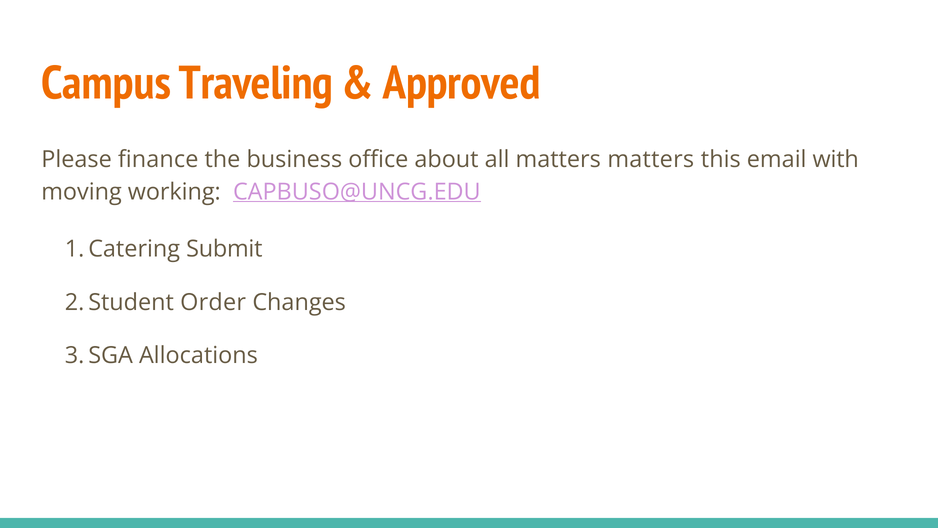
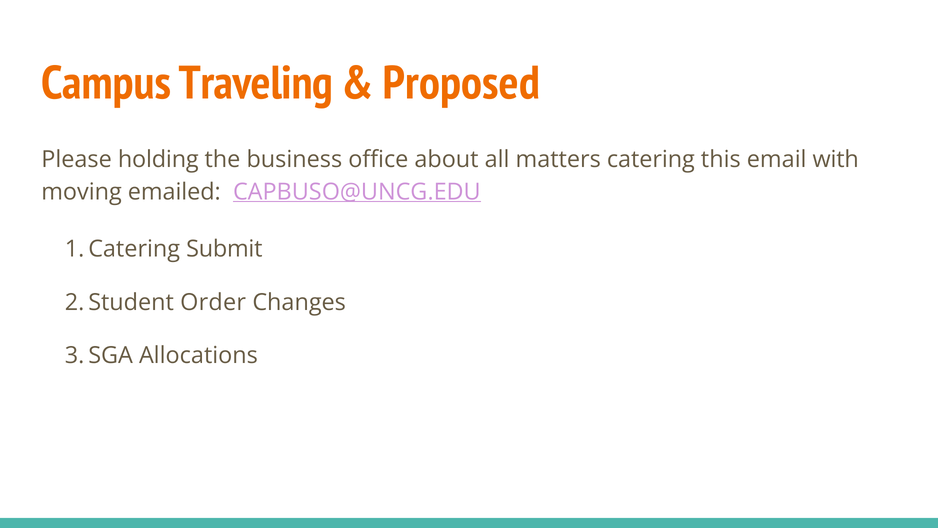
Approved: Approved -> Proposed
finance: finance -> holding
matters matters: matters -> catering
working: working -> emailed
